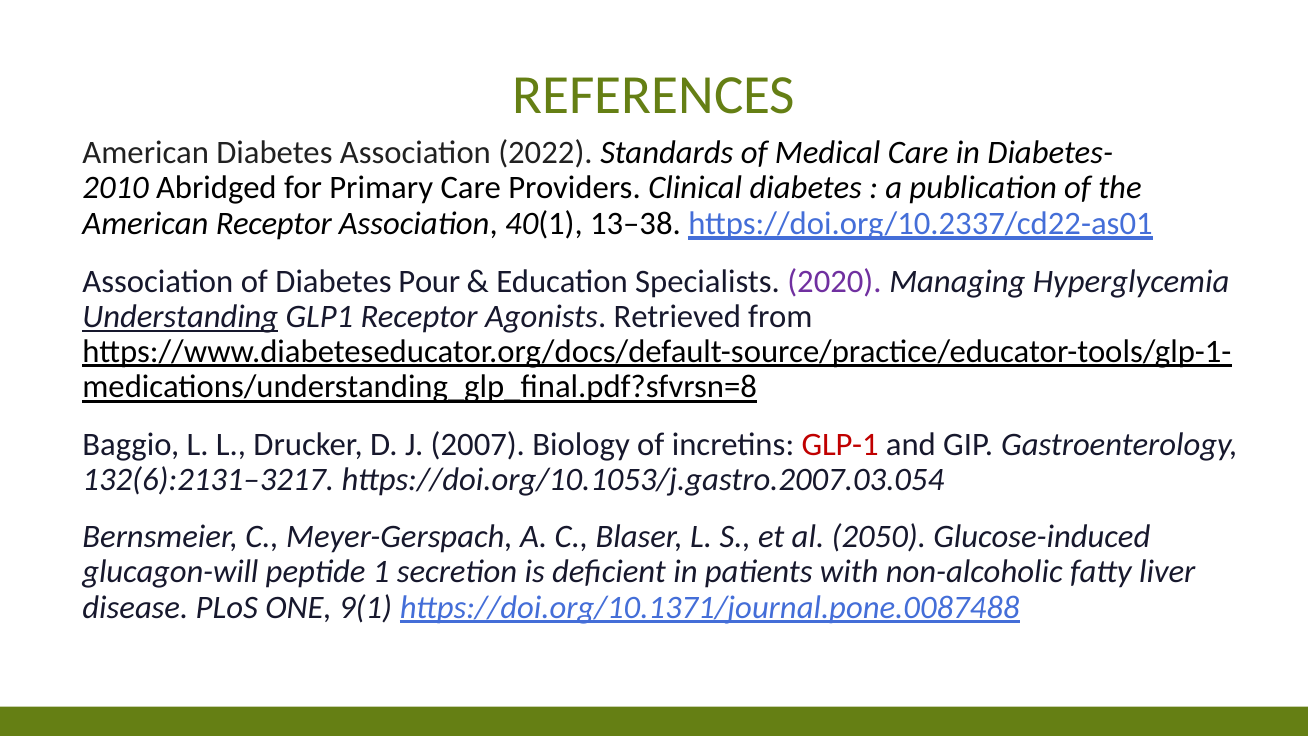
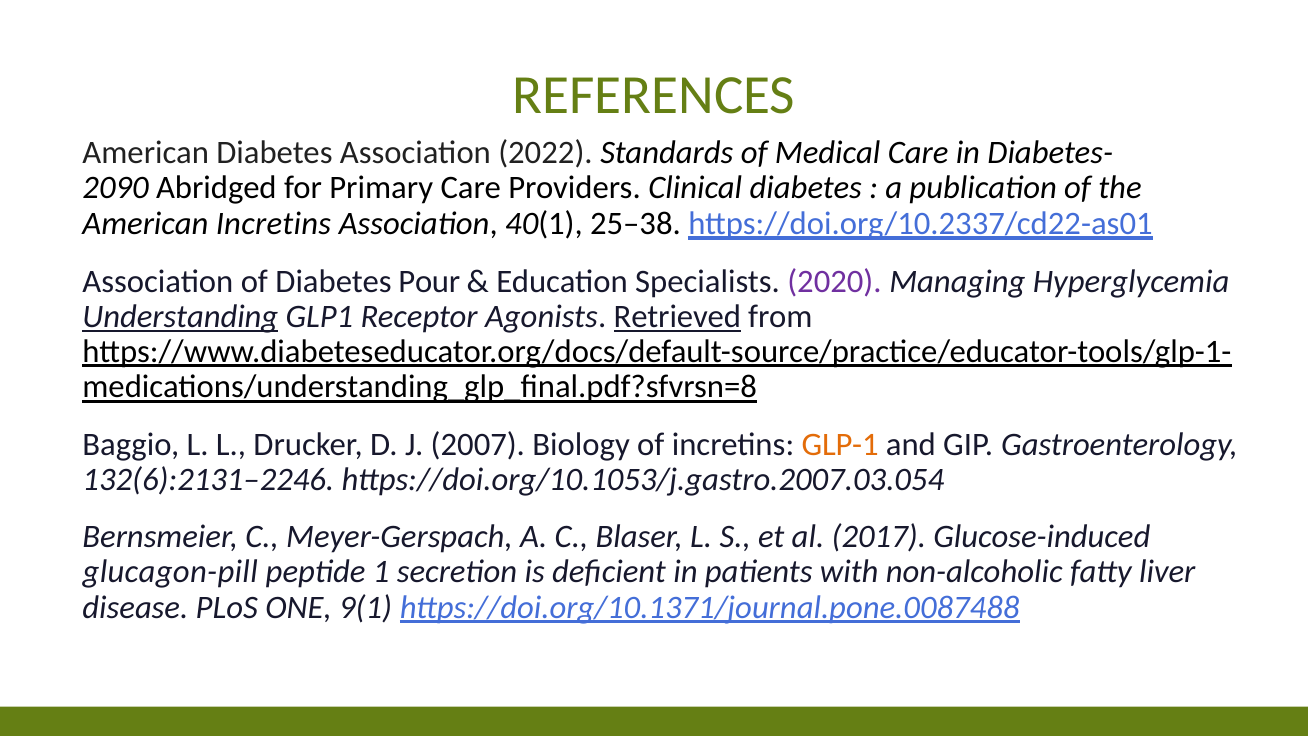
2010: 2010 -> 2090
American Receptor: Receptor -> Incretins
13–38: 13–38 -> 25–38
Retrieved underline: none -> present
GLP-1 colour: red -> orange
132(6):2131–3217: 132(6):2131–3217 -> 132(6):2131–2246
2050: 2050 -> 2017
glucagon-will: glucagon-will -> glucagon-pill
